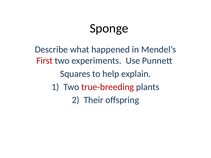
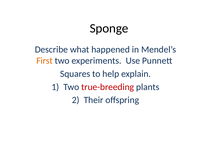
First colour: red -> orange
